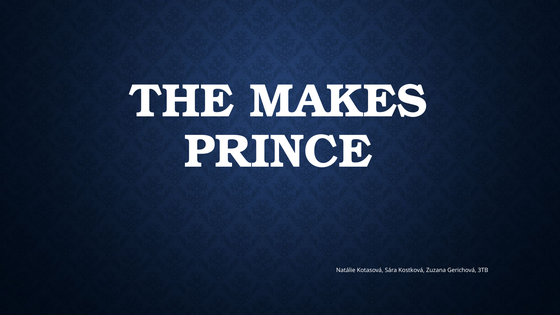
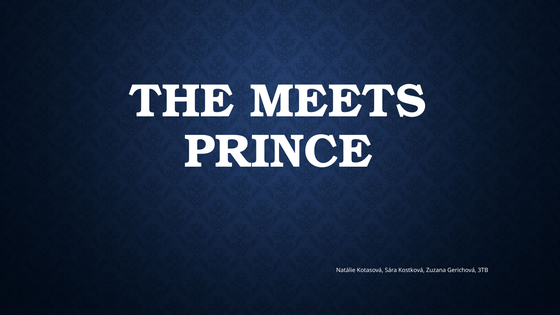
MAKES: MAKES -> MEETS
